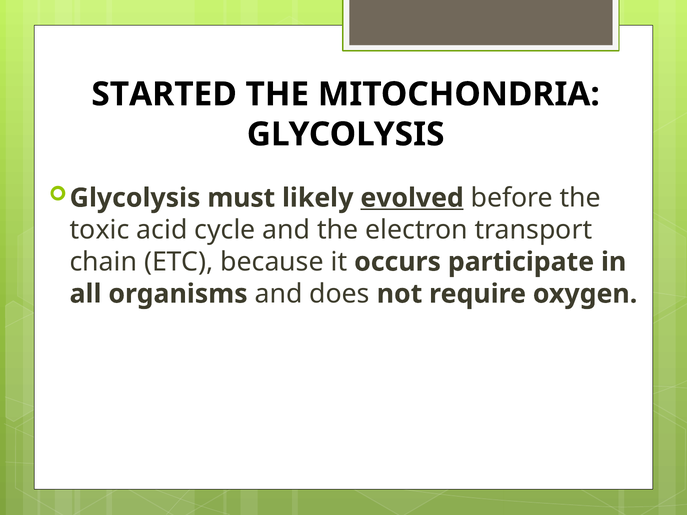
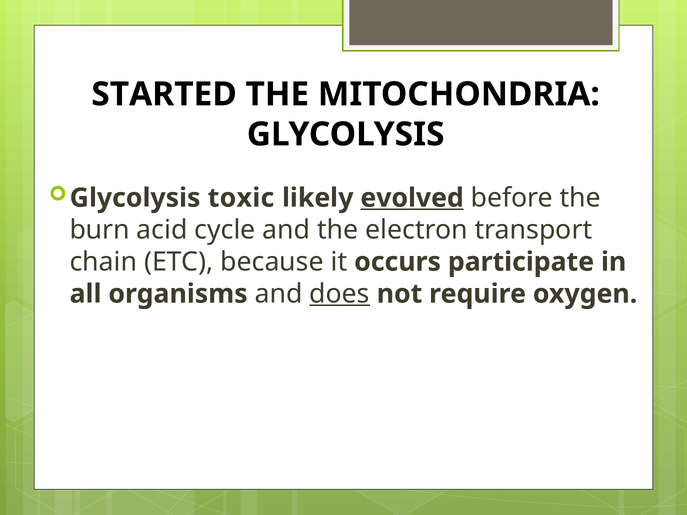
must: must -> toxic
toxic: toxic -> burn
does underline: none -> present
